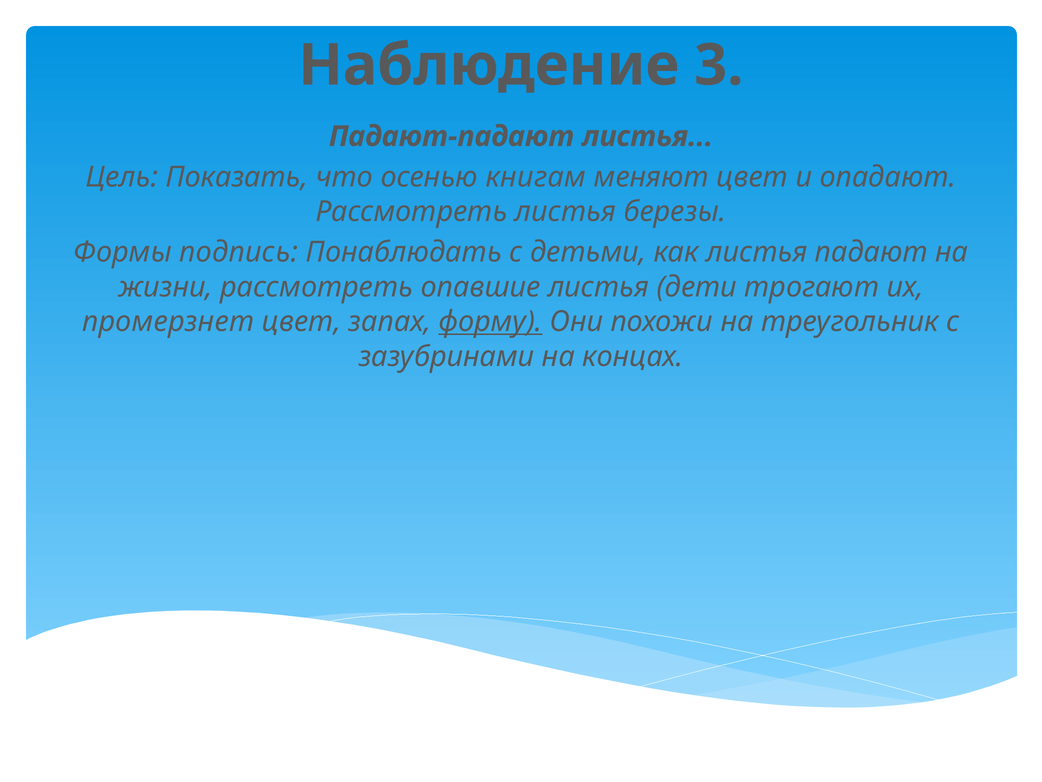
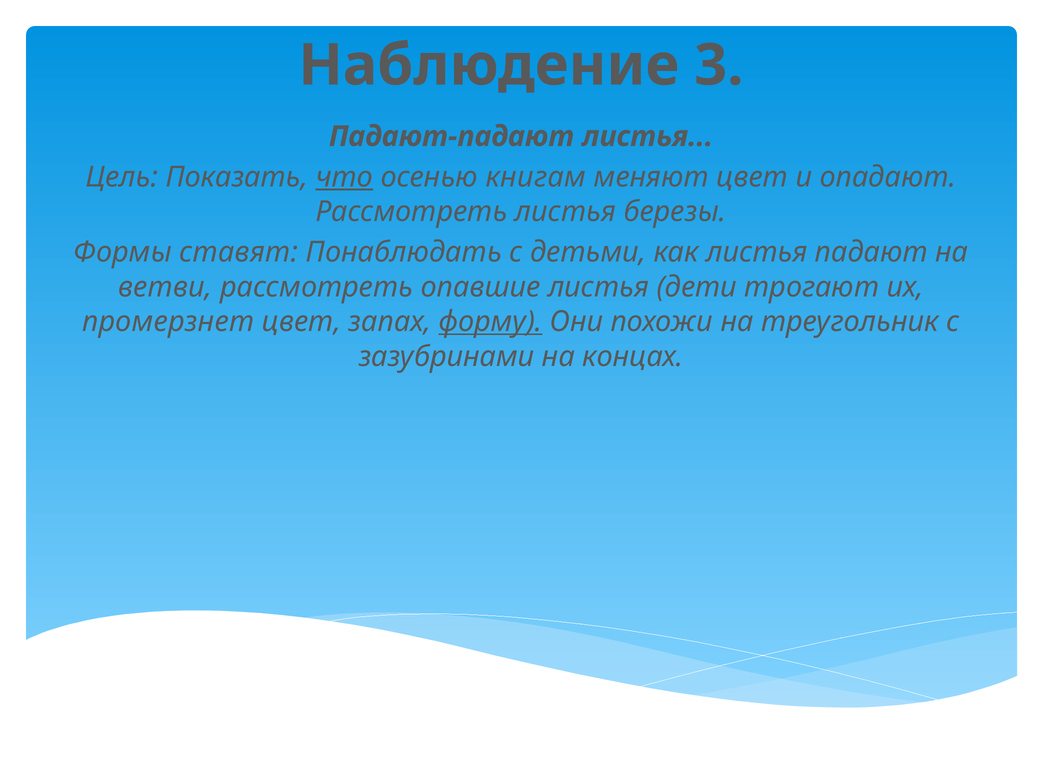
что underline: none -> present
подпись: подпись -> ставят
жизни: жизни -> ветви
